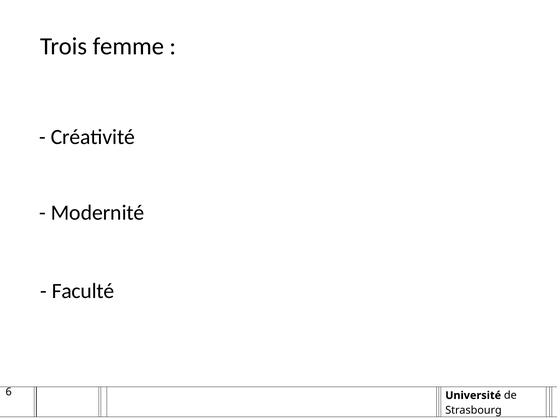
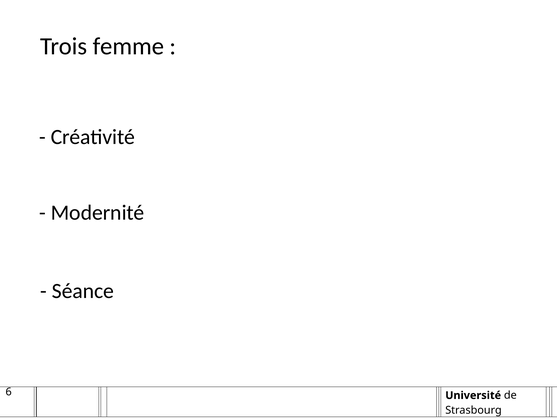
Faculté: Faculté -> Séance
